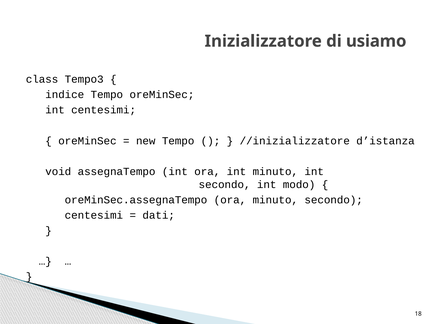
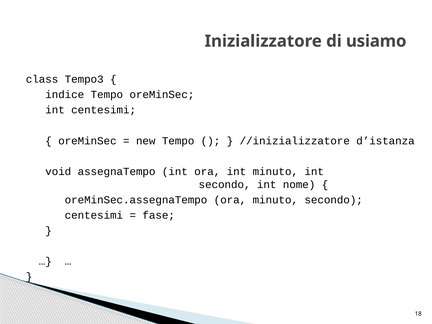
modo: modo -> nome
dati: dati -> fase
